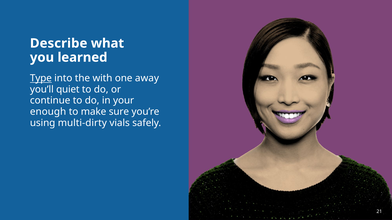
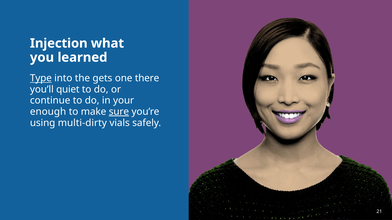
Describe: Describe -> Injection
with: with -> gets
away: away -> there
sure underline: none -> present
